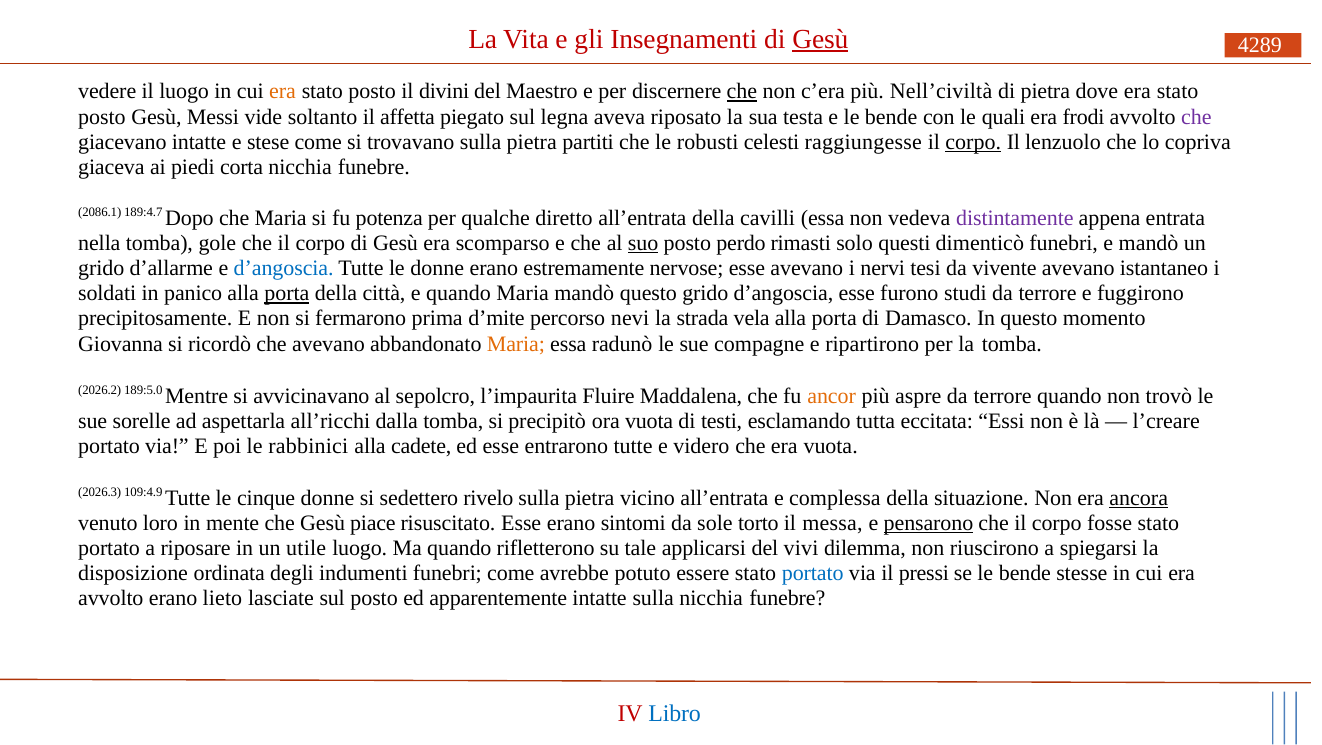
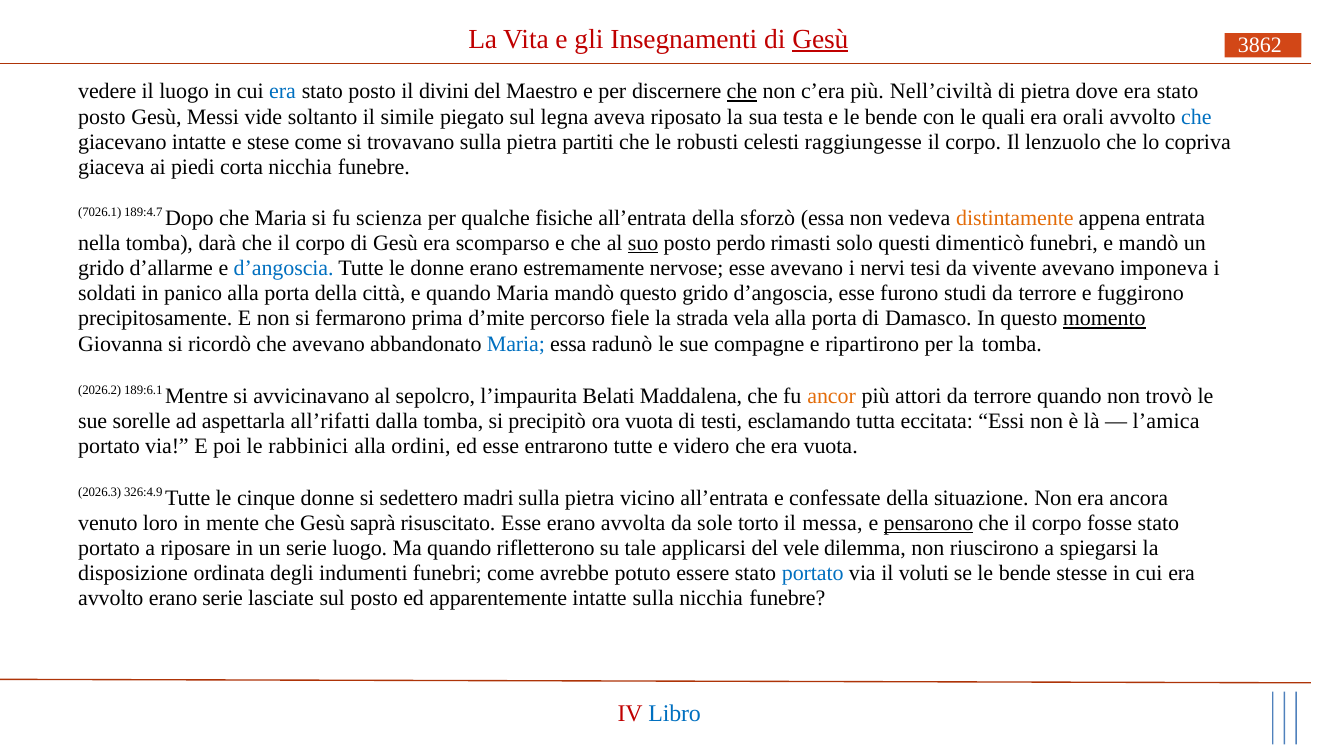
4289: 4289 -> 3862
era at (283, 91) colour: orange -> blue
affetta: affetta -> simile
frodi: frodi -> orali
che at (1196, 117) colour: purple -> blue
corpo at (973, 142) underline: present -> none
2086.1: 2086.1 -> 7026.1
potenza: potenza -> scienza
diretto: diretto -> fisiche
cavilli: cavilli -> sforzò
distintamente colour: purple -> orange
gole: gole -> darà
istantaneo: istantaneo -> imponeva
porta at (287, 293) underline: present -> none
nevi: nevi -> fiele
momento underline: none -> present
Maria at (516, 344) colour: orange -> blue
189:5.0: 189:5.0 -> 189:6.1
Fluire: Fluire -> Belati
aspre: aspre -> attori
all’ricchi: all’ricchi -> all’rifatti
l’creare: l’creare -> l’amica
cadete: cadete -> ordini
109:4.9: 109:4.9 -> 326:4.9
rivelo: rivelo -> madri
complessa: complessa -> confessate
ancora underline: present -> none
piace: piace -> saprà
sintomi: sintomi -> avvolta
un utile: utile -> serie
vivi: vivi -> vele
pressi: pressi -> voluti
erano lieto: lieto -> serie
